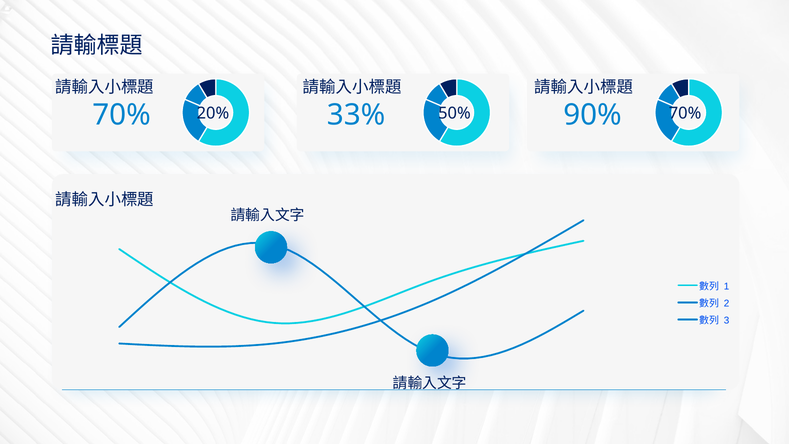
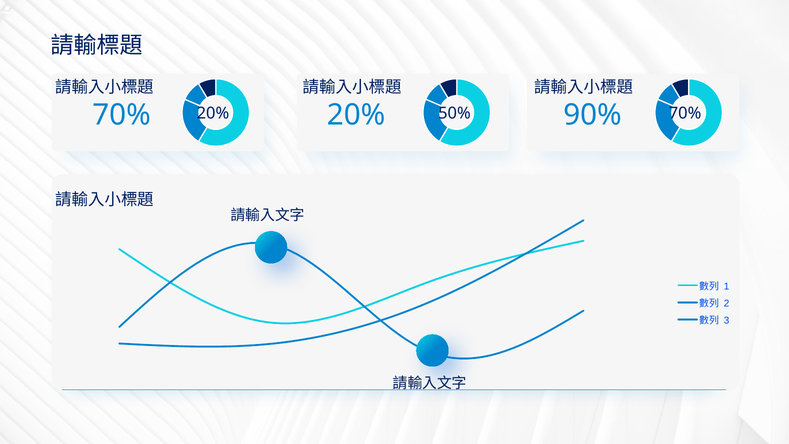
70% 33%: 33% -> 20%
